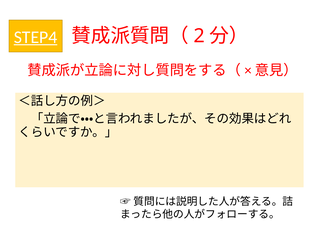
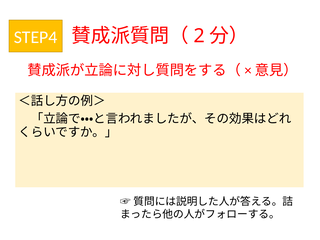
STEP4 underline: present -> none
